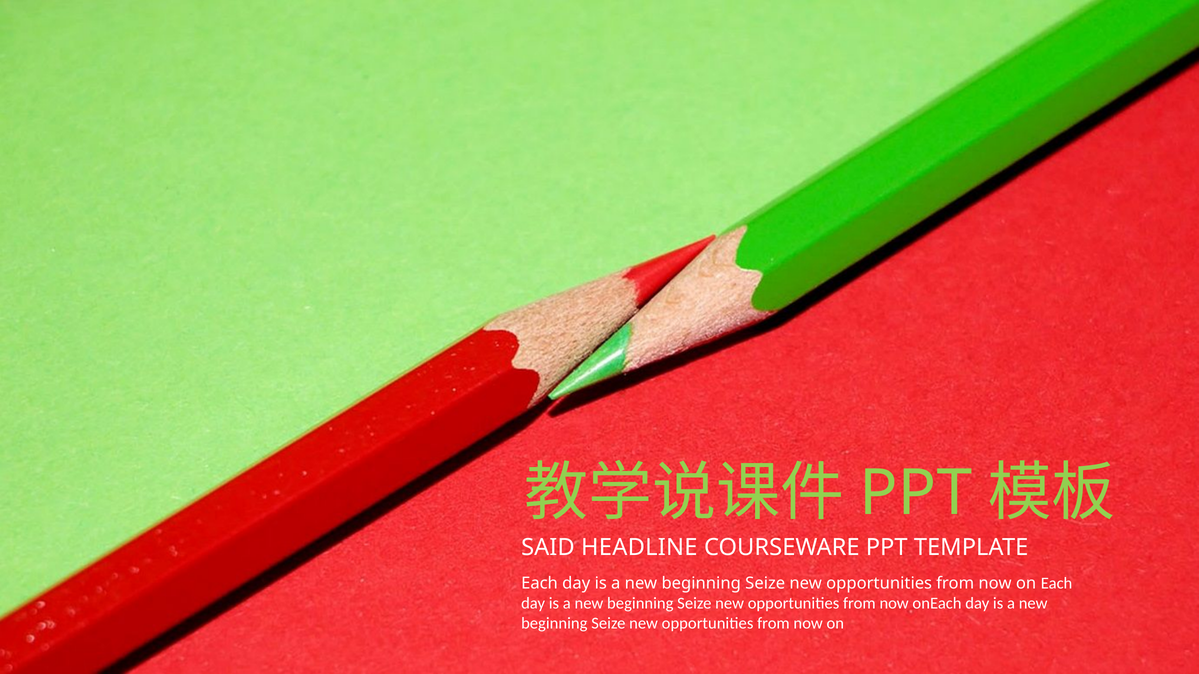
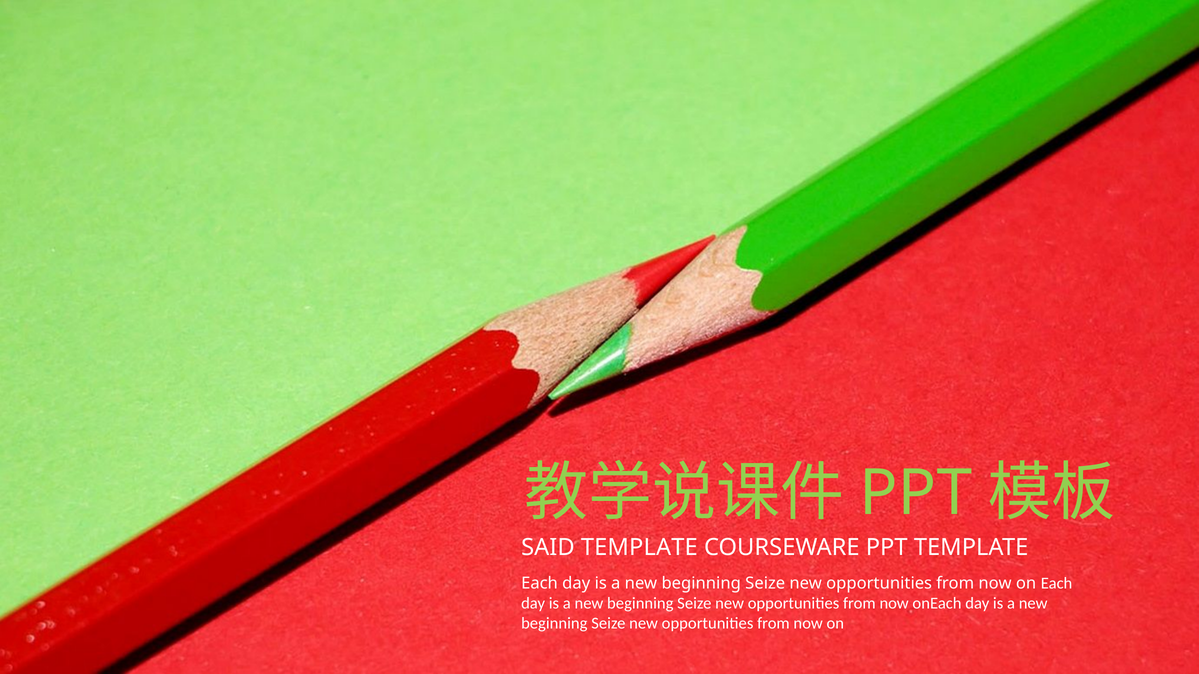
SAID HEADLINE: HEADLINE -> TEMPLATE
